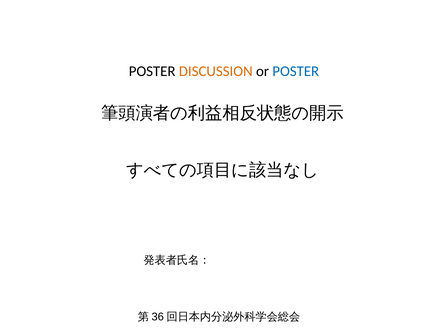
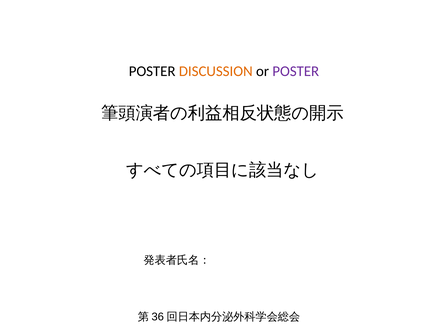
POSTER at (296, 71) colour: blue -> purple
